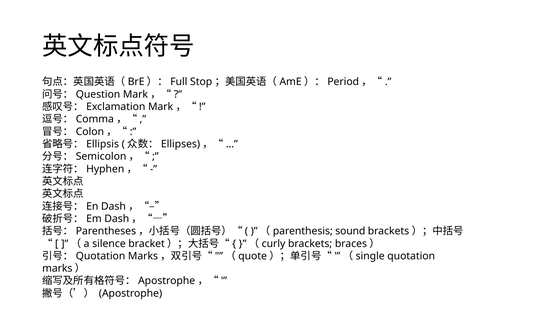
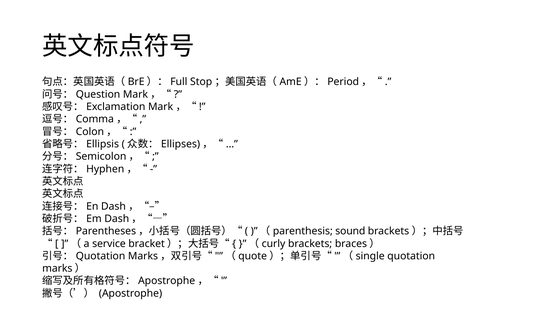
silence: silence -> service
